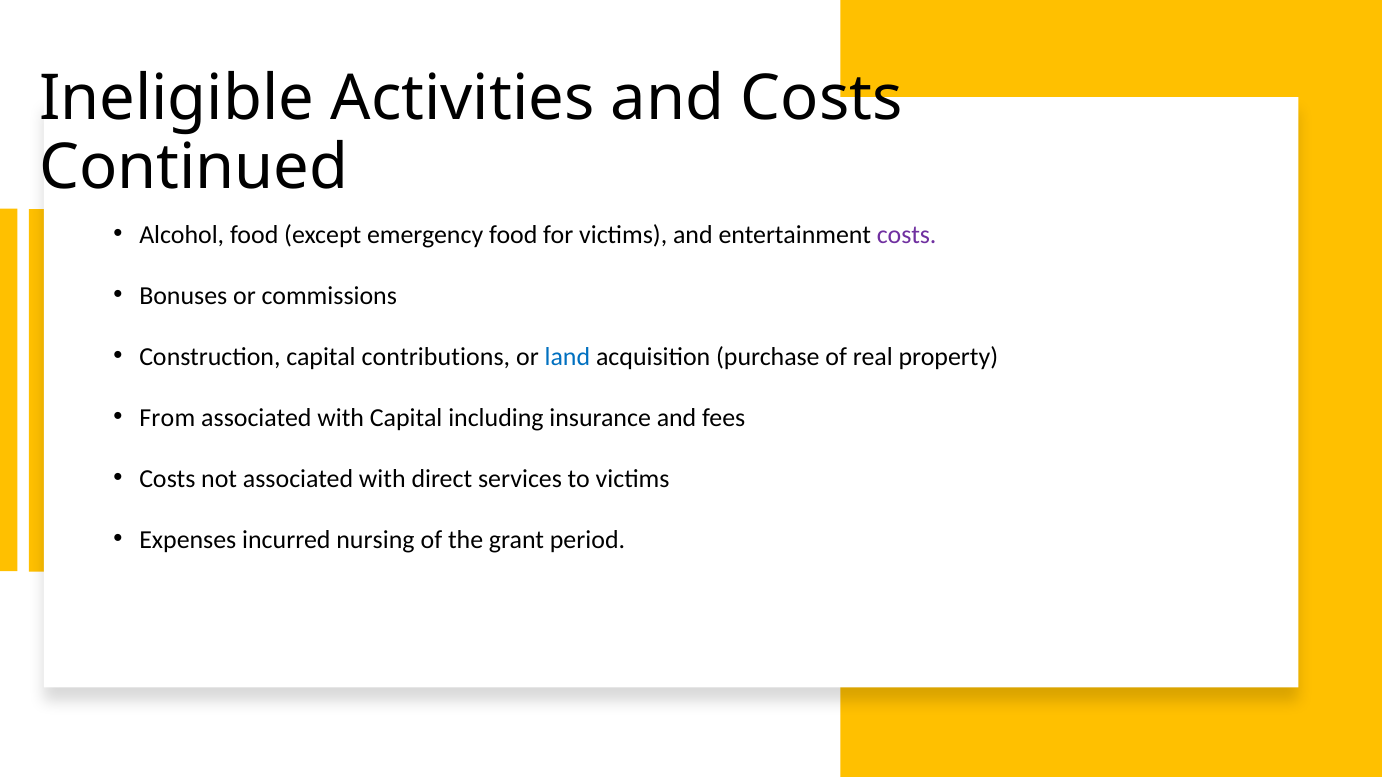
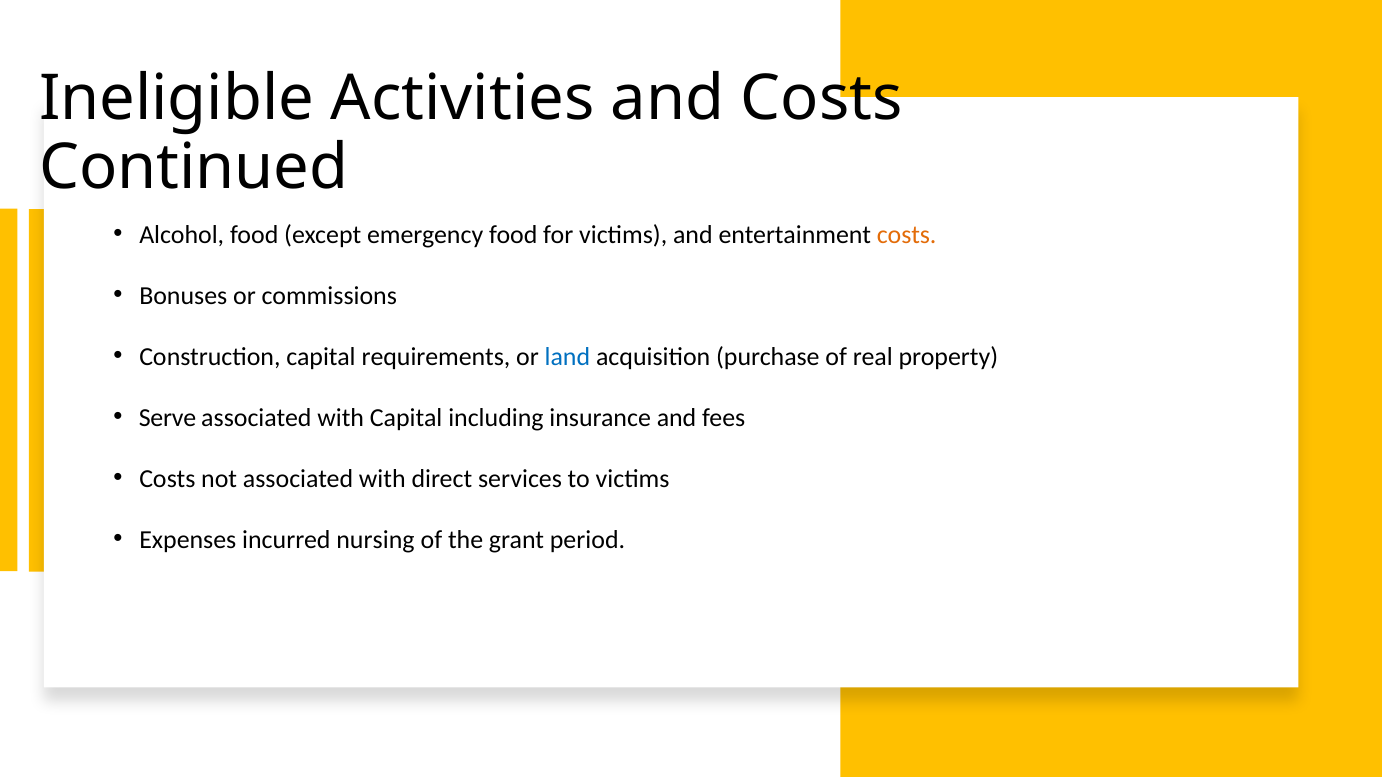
costs at (907, 235) colour: purple -> orange
contributions: contributions -> requirements
From: From -> Serve
